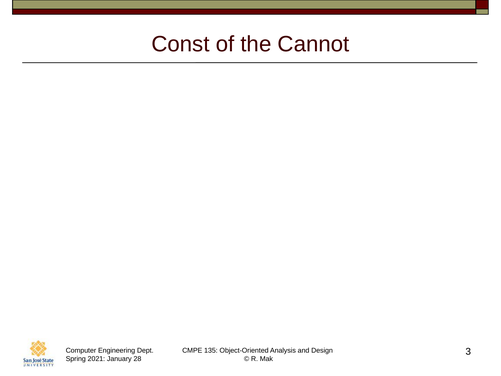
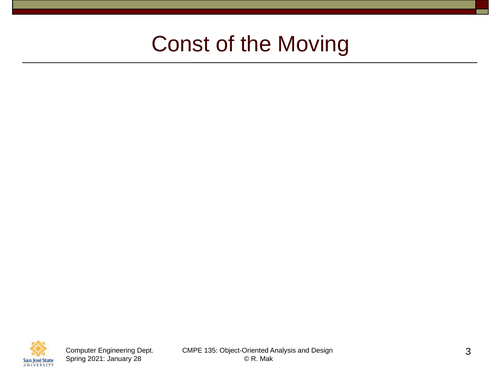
Cannot: Cannot -> Moving
